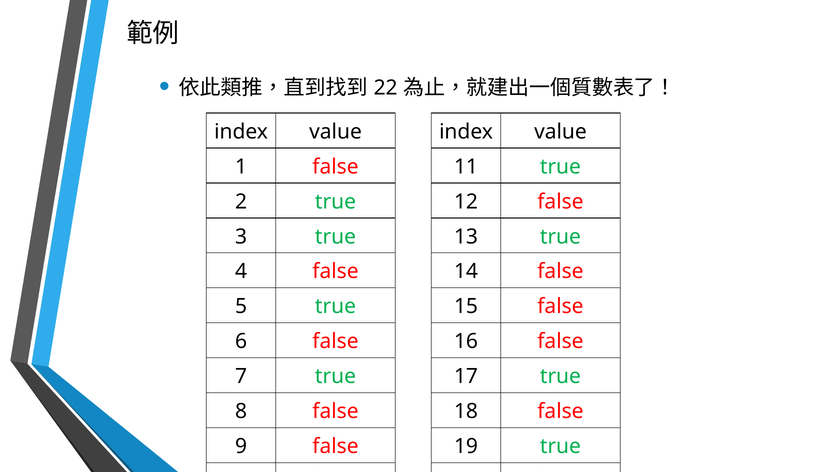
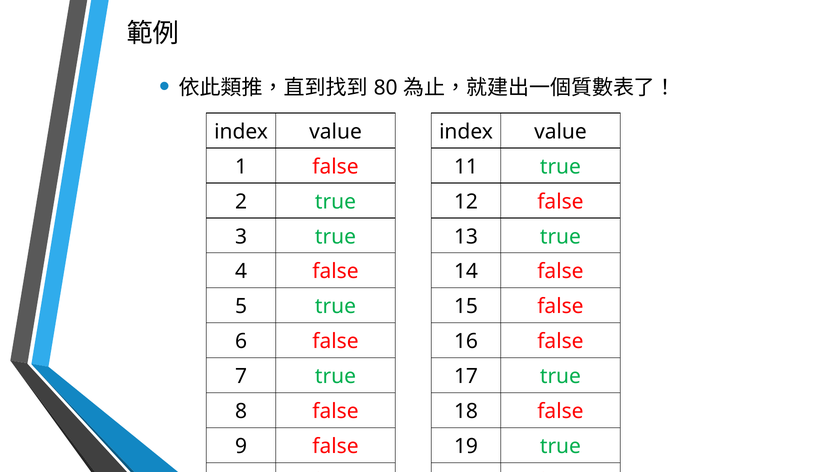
22: 22 -> 80
